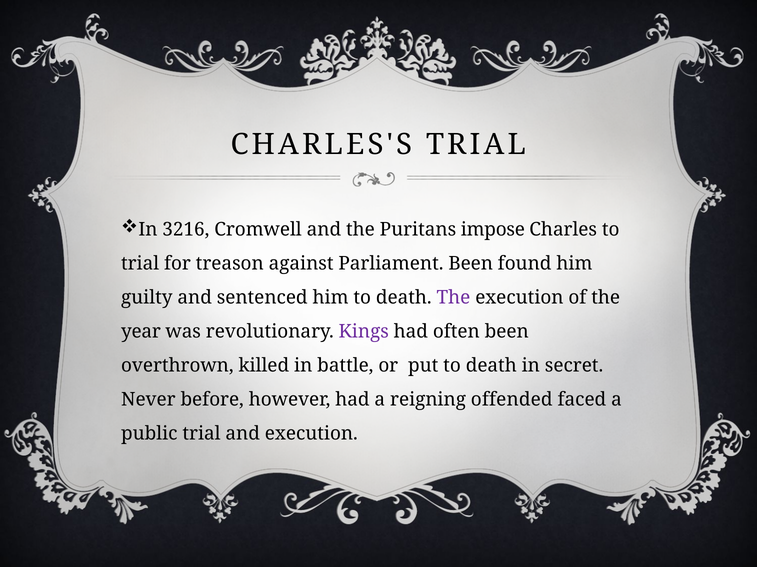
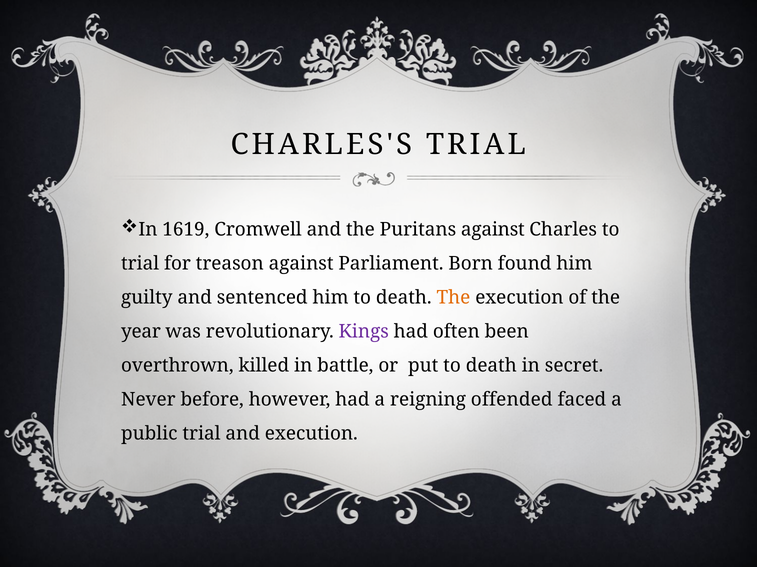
3216: 3216 -> 1619
Puritans impose: impose -> against
Parliament Been: Been -> Born
The at (453, 298) colour: purple -> orange
